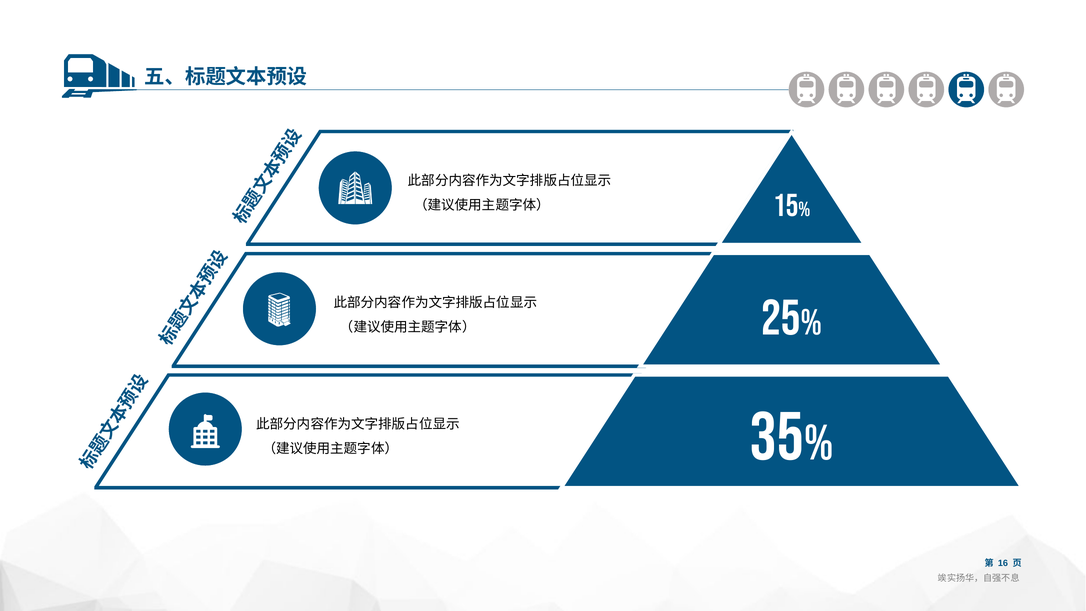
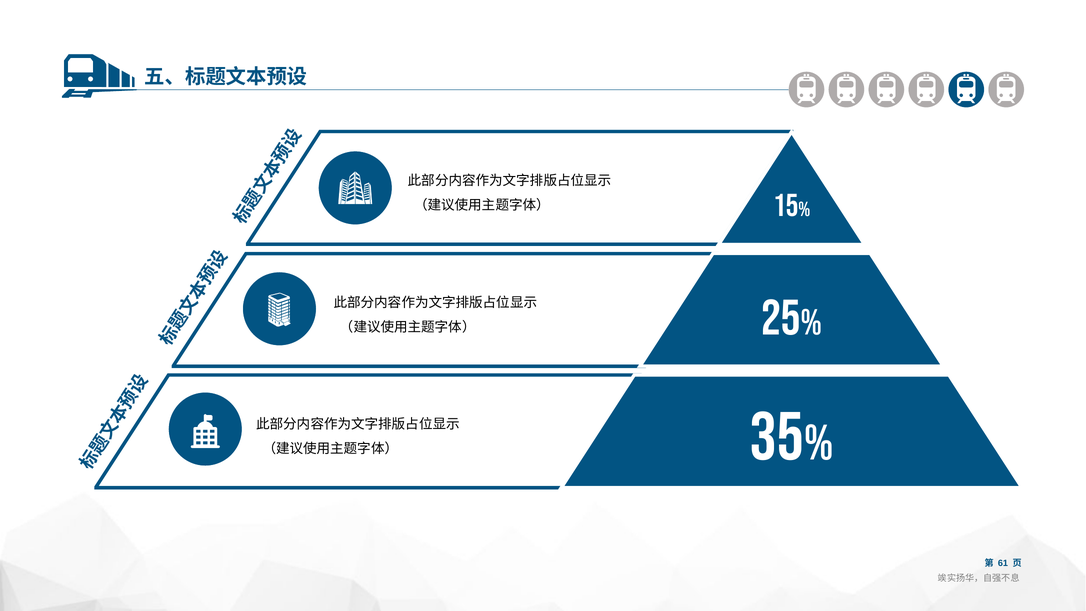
16: 16 -> 61
